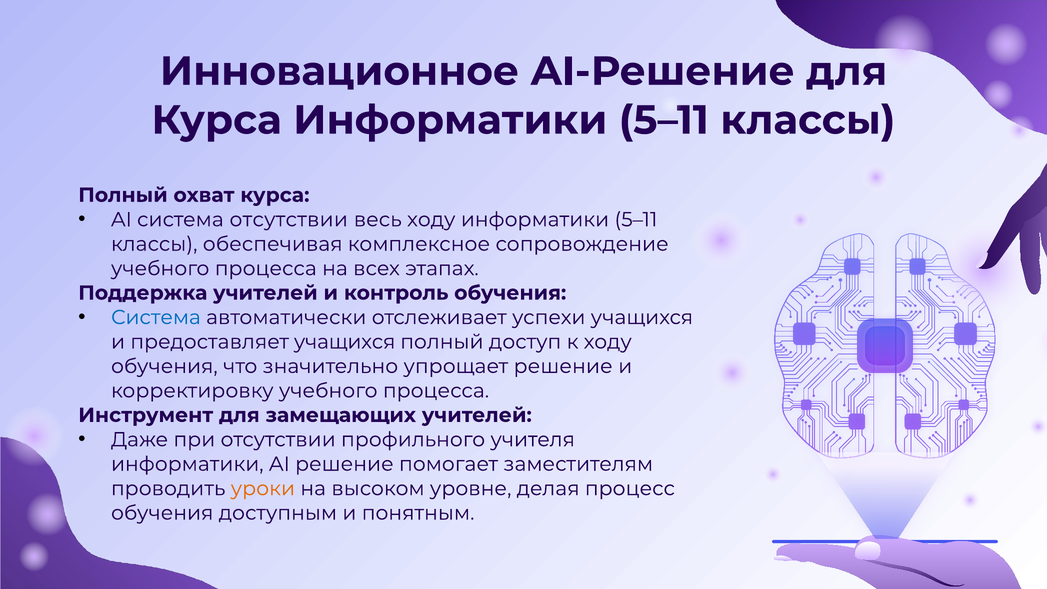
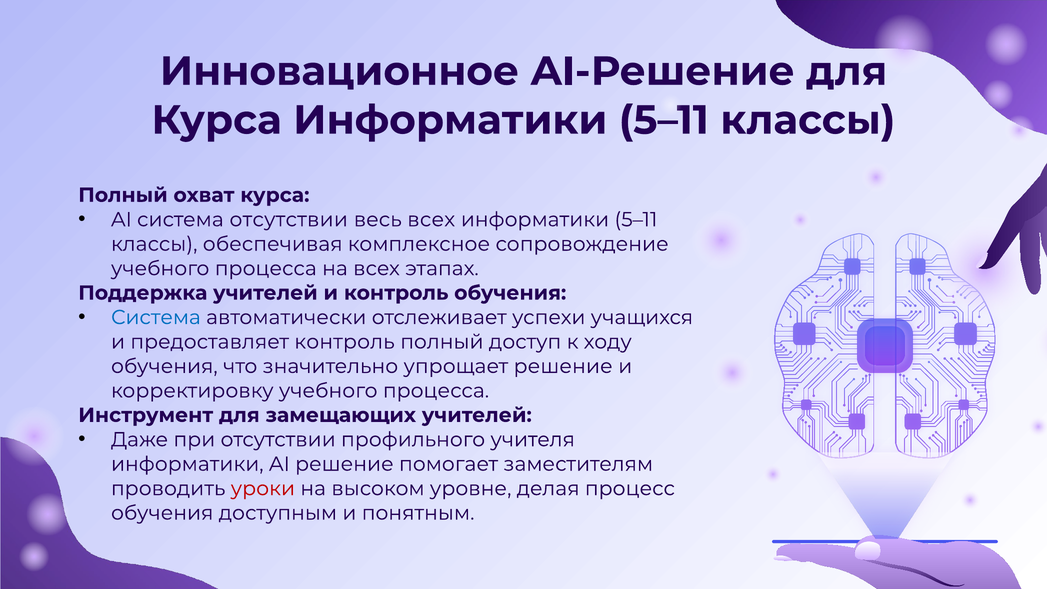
весь ходу: ходу -> всех
предоставляет учащихся: учащихся -> контроль
уроки colour: orange -> red
